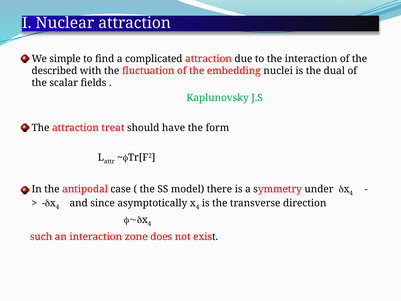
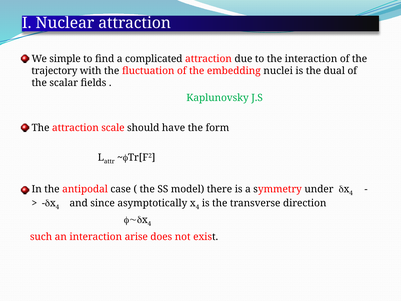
described: described -> trajectory
treat: treat -> scale
zone: zone -> arise
